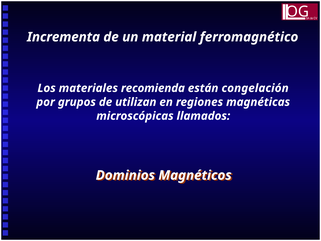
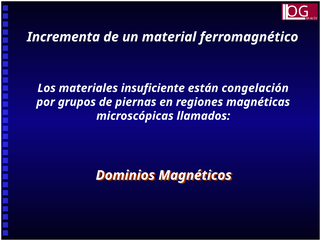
recomienda: recomienda -> insuficiente
utilizan: utilizan -> piernas
